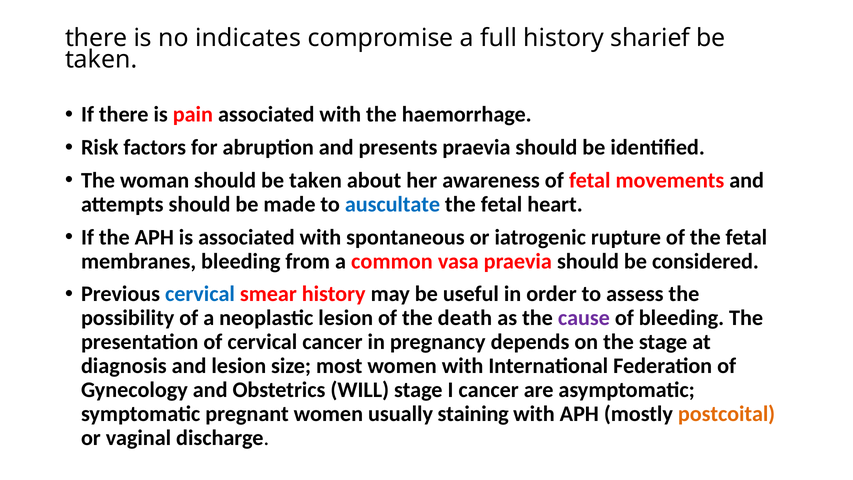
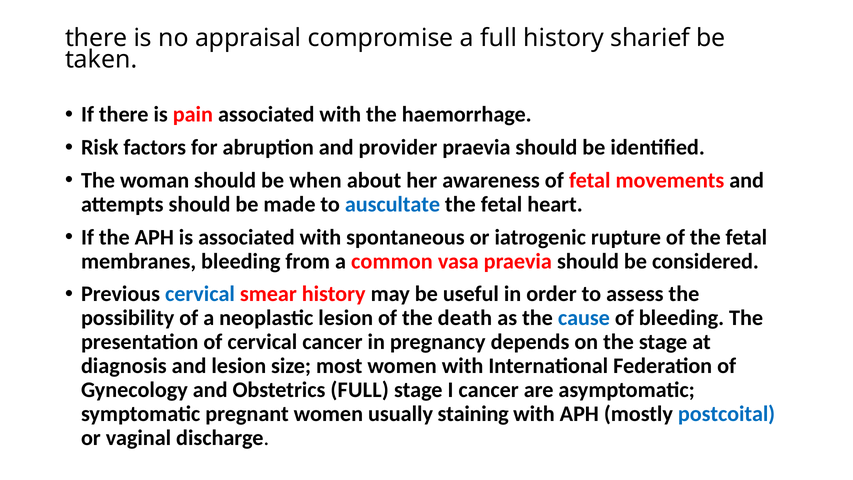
indicates: indicates -> appraisal
presents: presents -> provider
should be taken: taken -> when
cause colour: purple -> blue
Obstetrics WILL: WILL -> FULL
postcoital colour: orange -> blue
